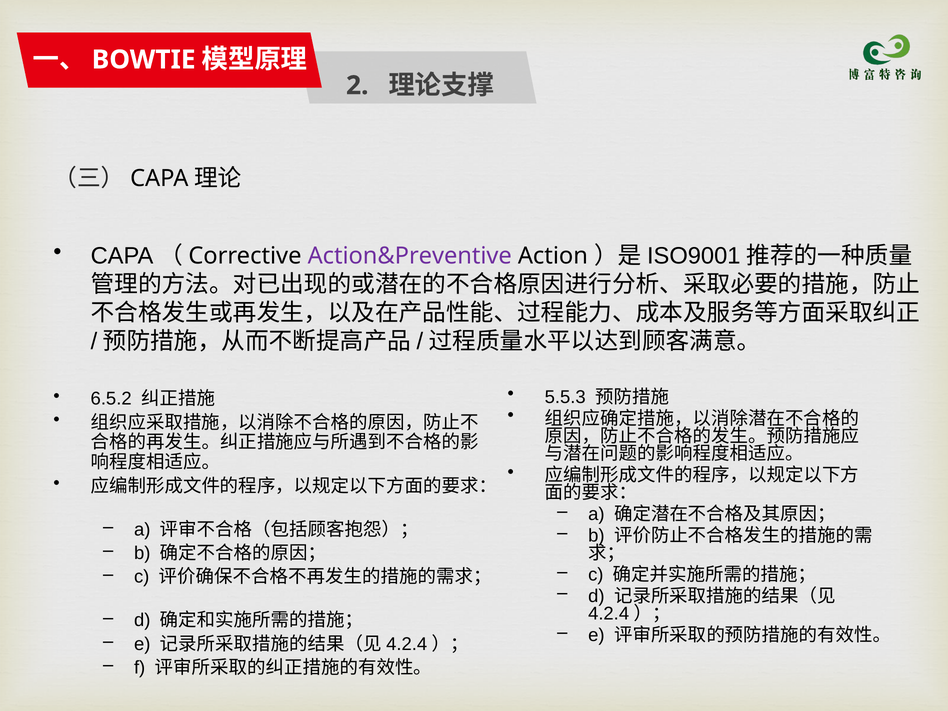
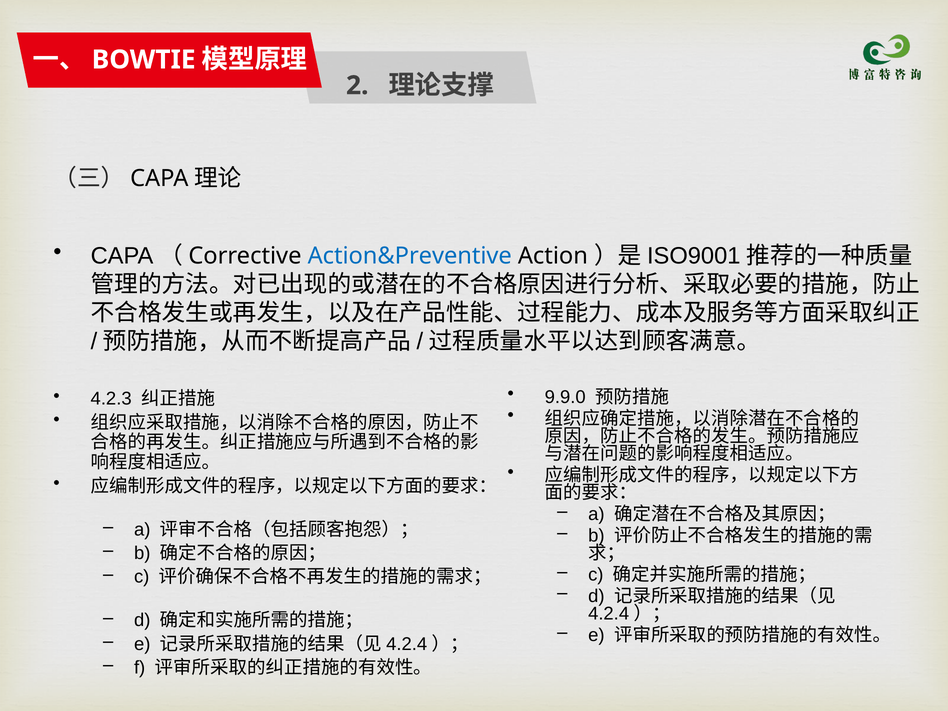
Action&Preventive colour: purple -> blue
5.5.3: 5.5.3 -> 9.9.0
6.5.2: 6.5.2 -> 4.2.3
